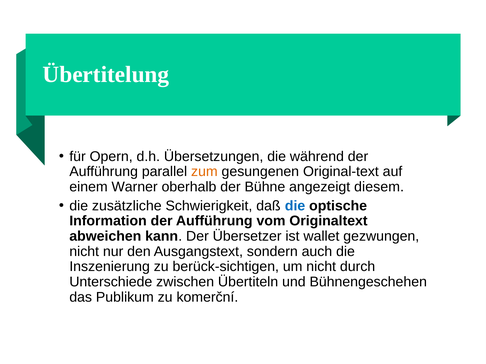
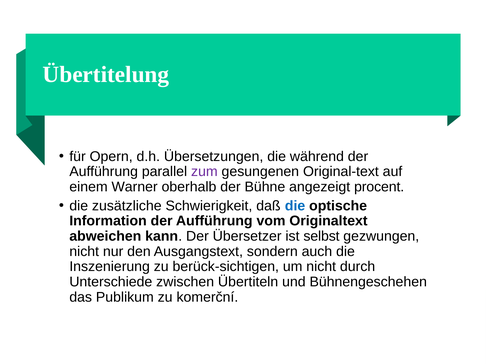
zum colour: orange -> purple
diesem: diesem -> procent
wallet: wallet -> selbst
